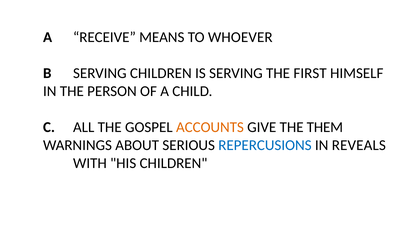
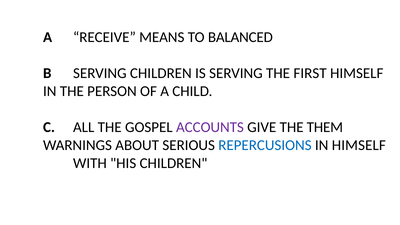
WHOEVER: WHOEVER -> BALANCED
ACCOUNTS colour: orange -> purple
IN REVEALS: REVEALS -> HIMSELF
